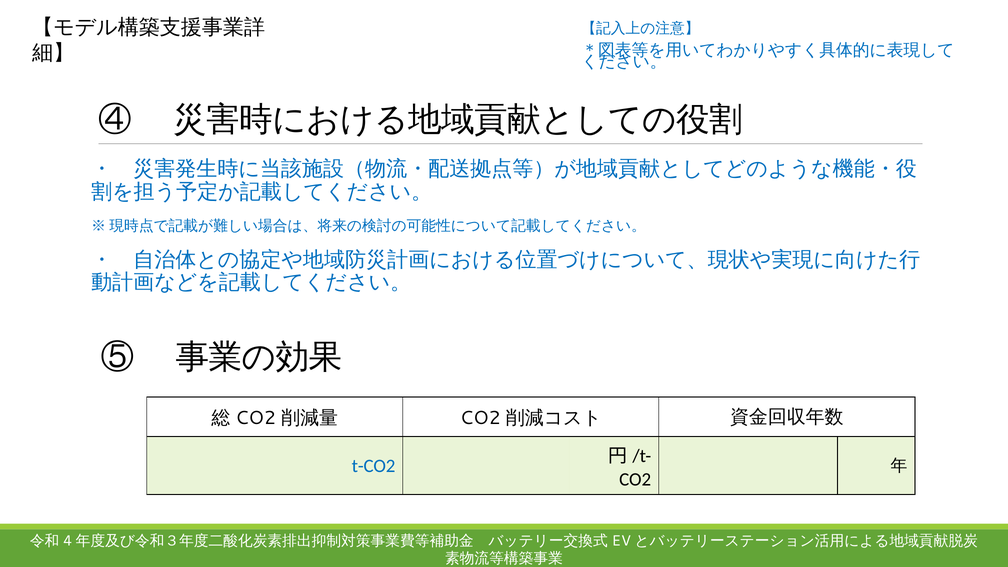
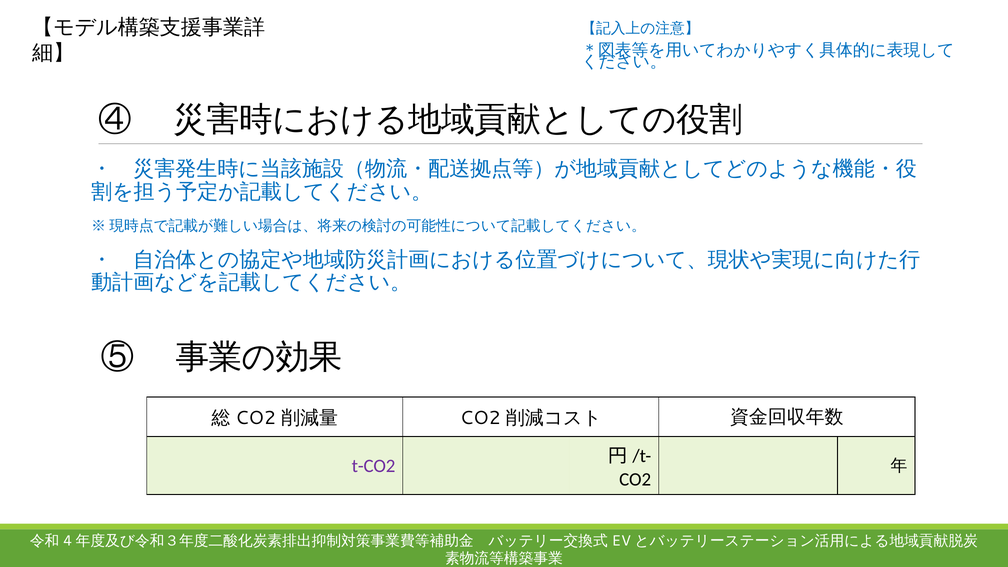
t-CO2 colour: blue -> purple
